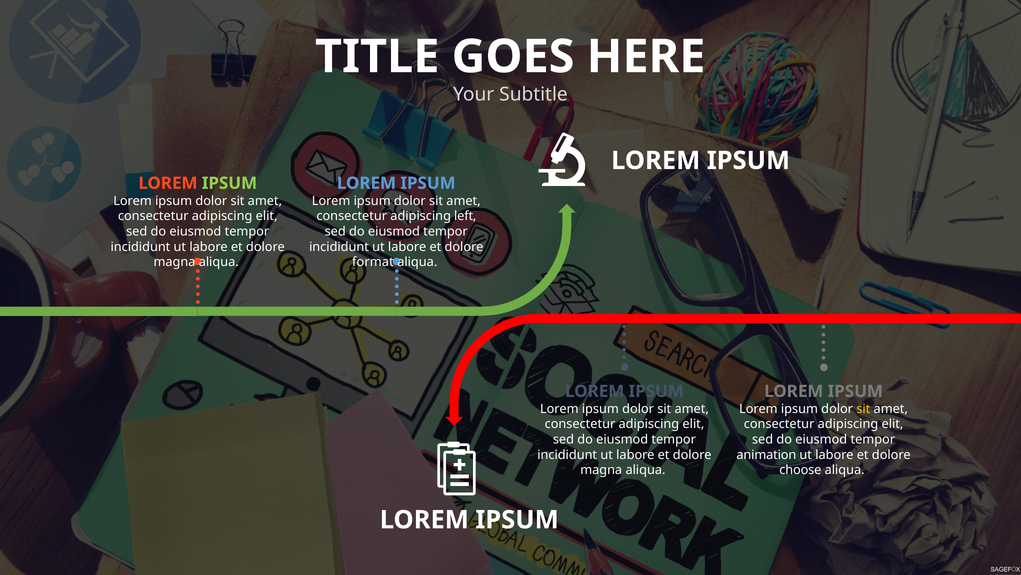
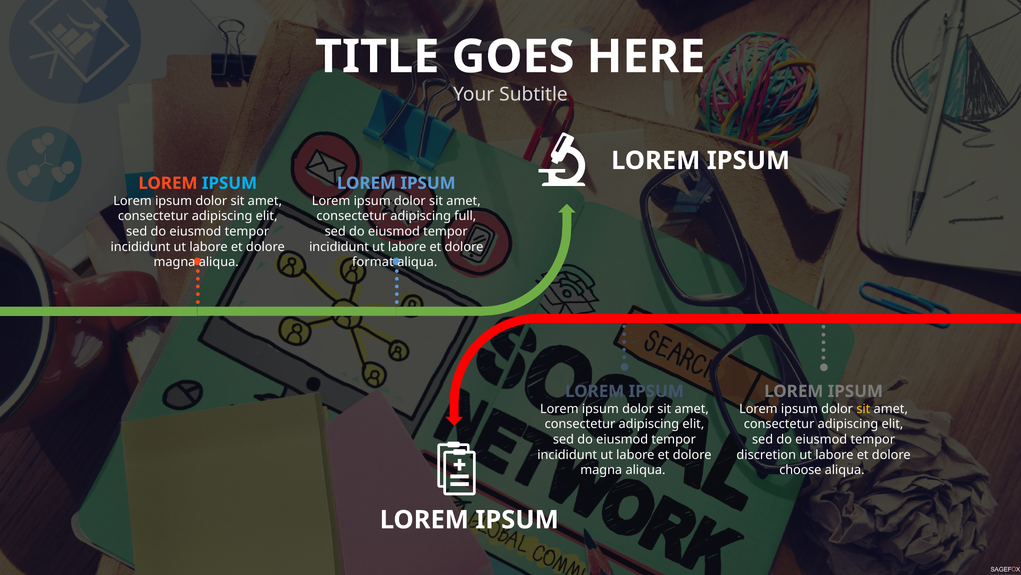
IPSUM at (229, 183) colour: light green -> light blue
left: left -> full
animation: animation -> discretion
